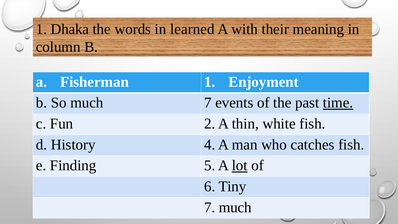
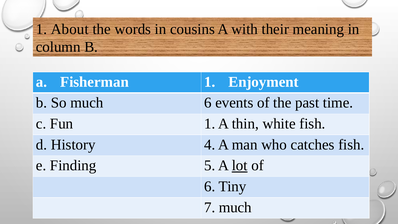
Dhaka: Dhaka -> About
learned: learned -> cousins
much 7: 7 -> 6
time underline: present -> none
Fun 2: 2 -> 1
